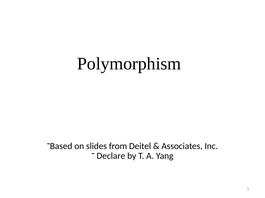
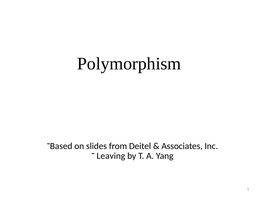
Declare: Declare -> Leaving
